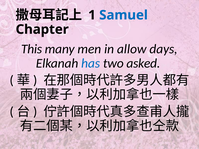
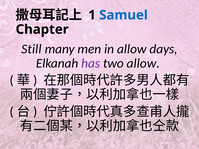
This: This -> Still
has colour: blue -> purple
two asked: asked -> allow
